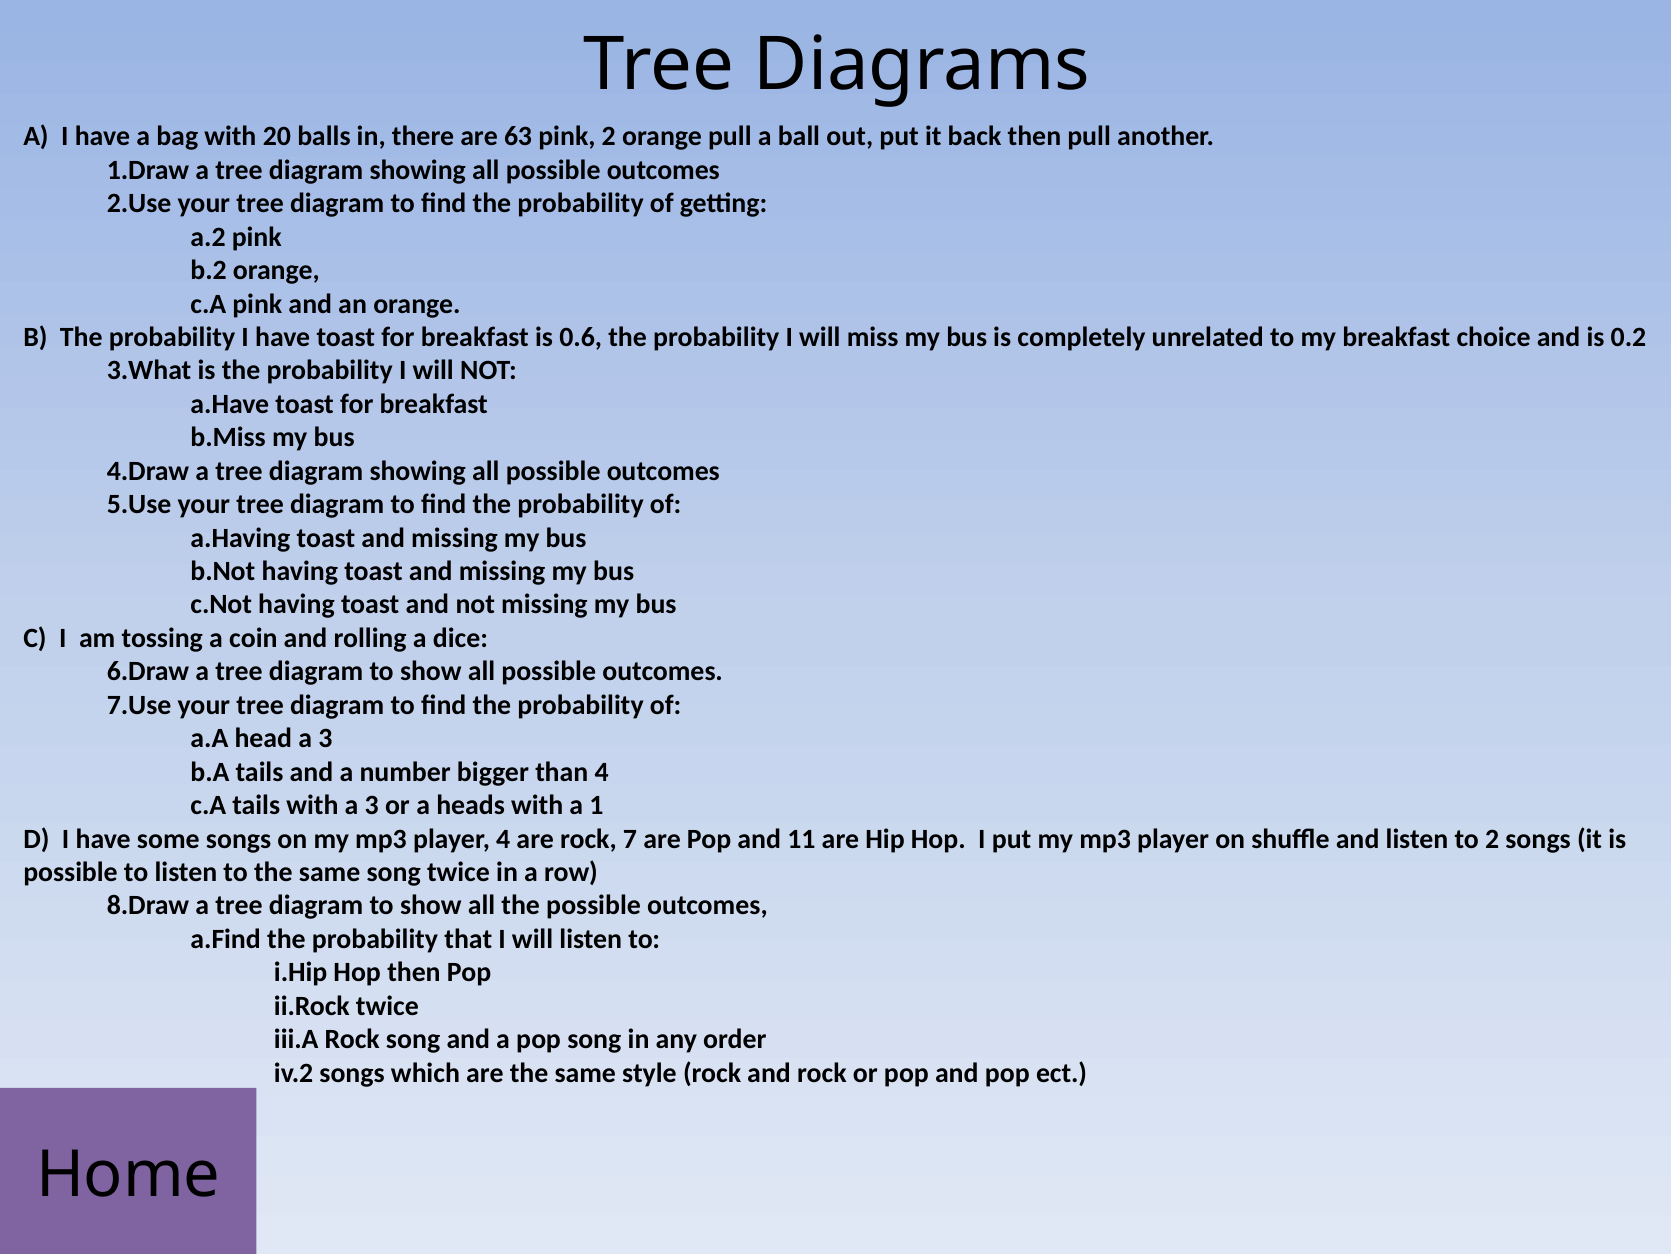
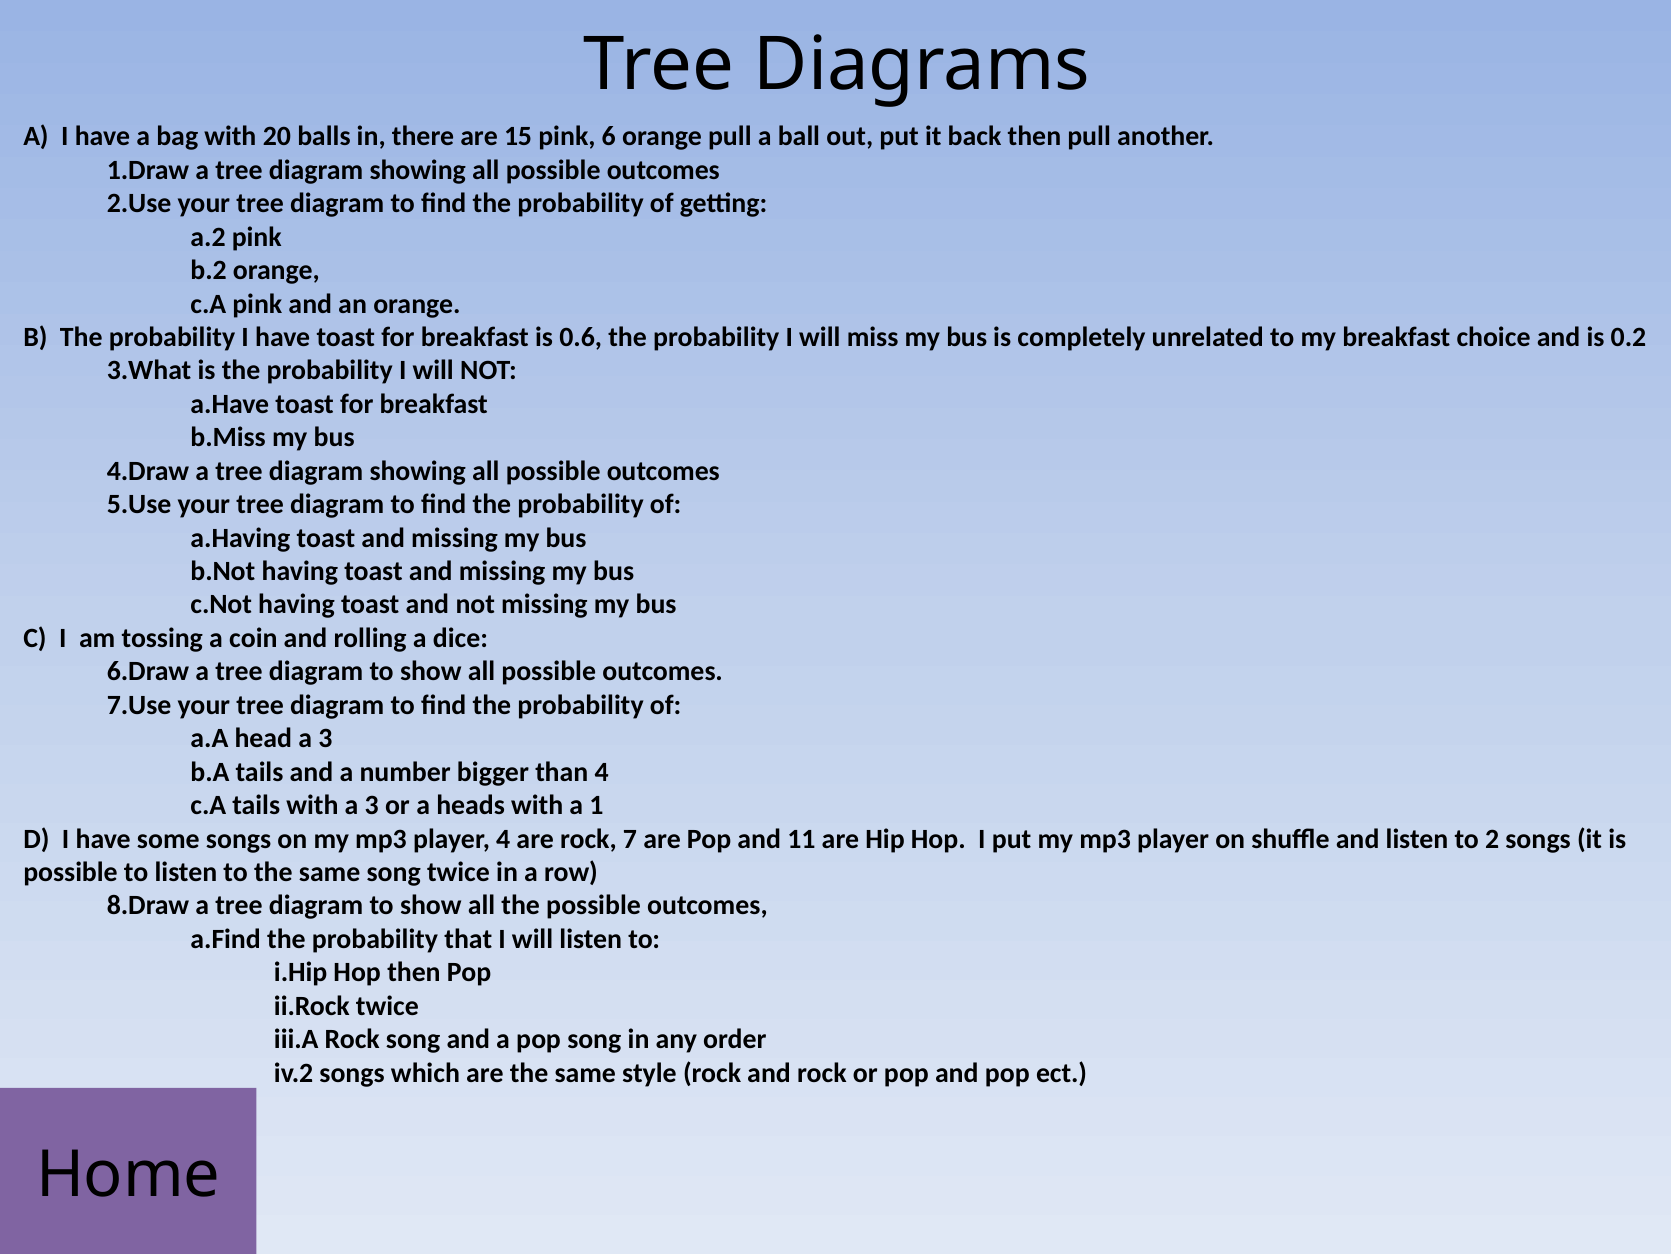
63: 63 -> 15
pink 2: 2 -> 6
